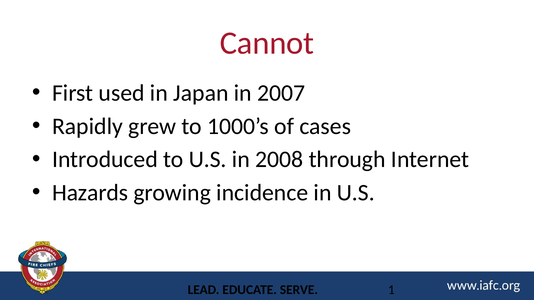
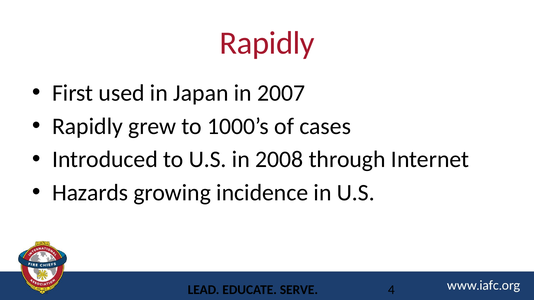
Cannot at (267, 43): Cannot -> Rapidly
1: 1 -> 4
